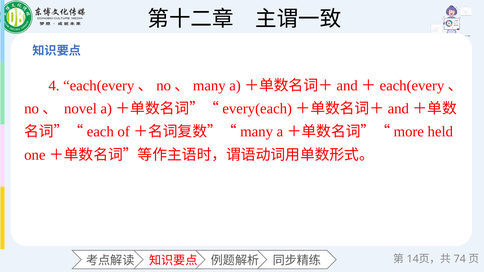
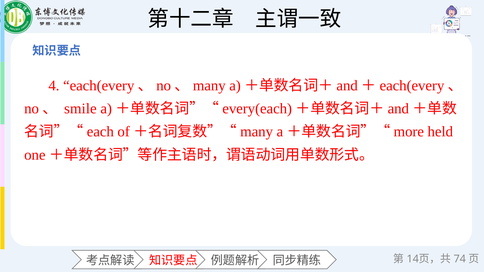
novel: novel -> smile
